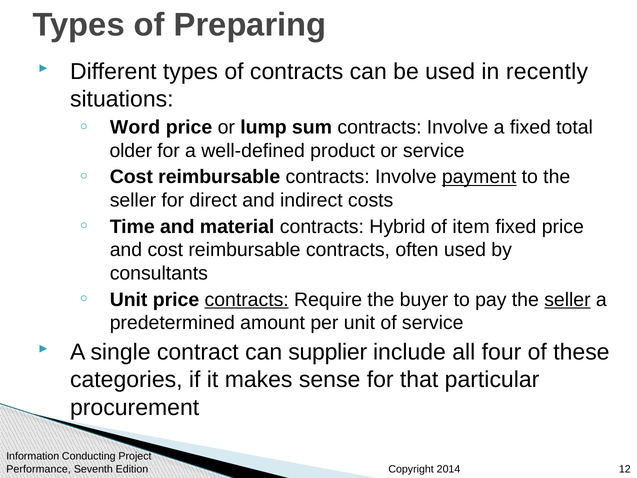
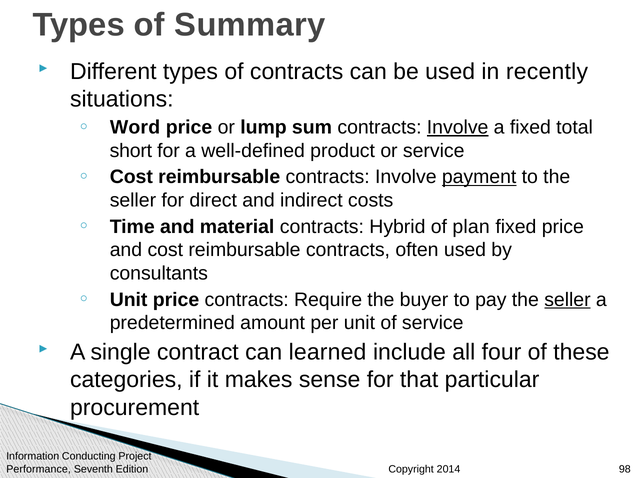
Preparing: Preparing -> Summary
Involve at (458, 127) underline: none -> present
older: older -> short
item: item -> plan
contracts at (247, 299) underline: present -> none
supplier: supplier -> learned
12: 12 -> 98
